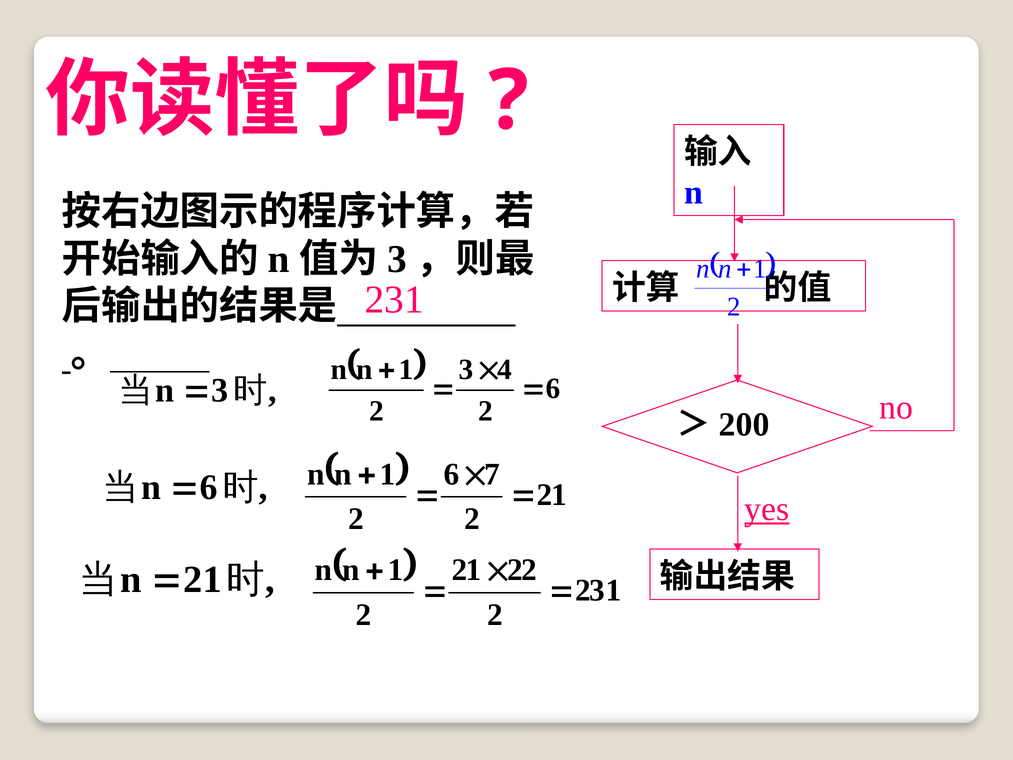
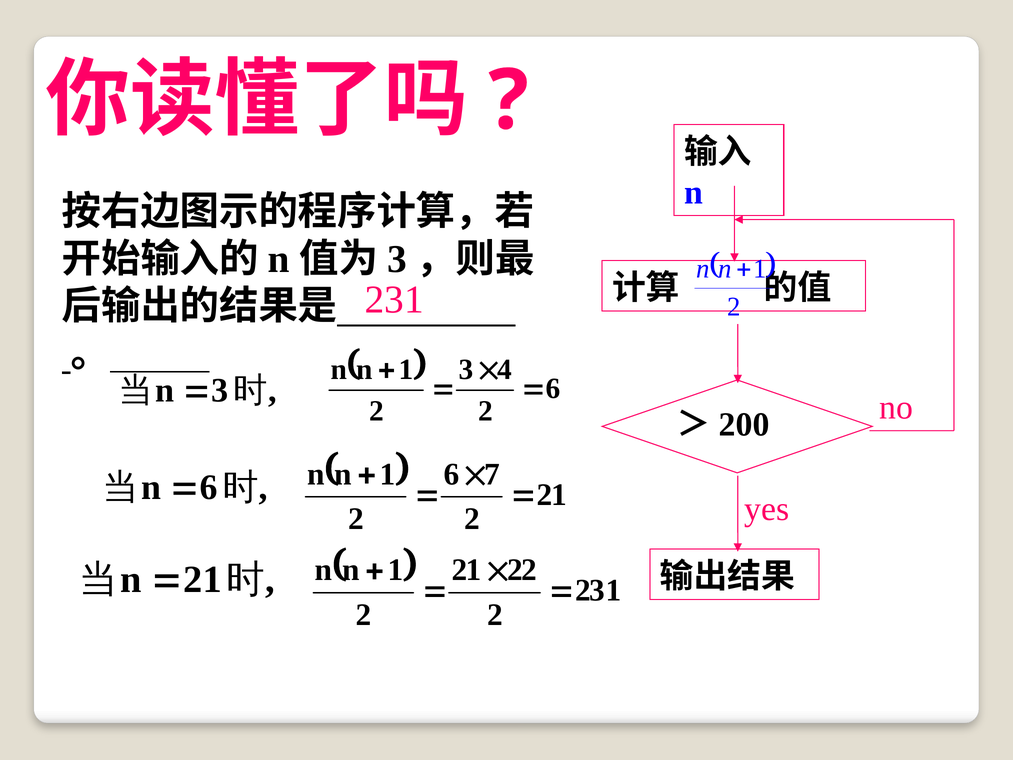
yes underline: present -> none
